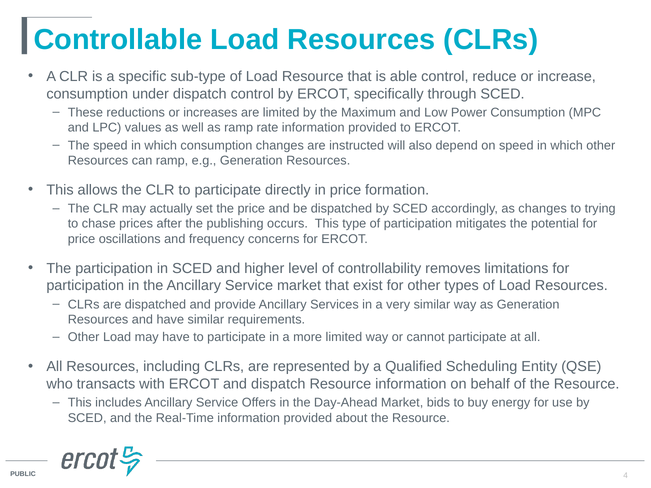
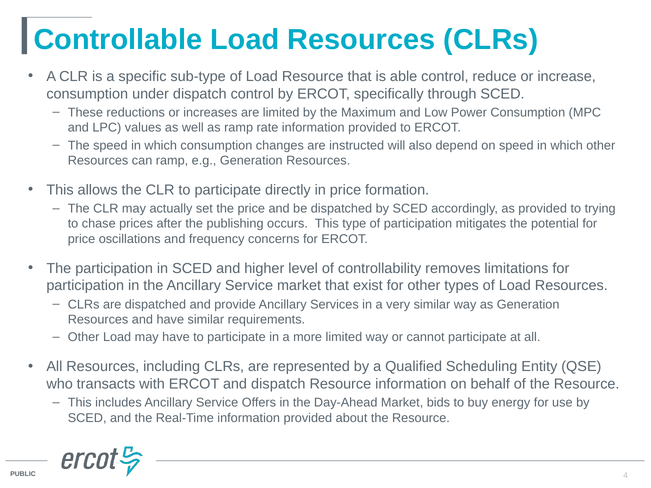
as changes: changes -> provided
